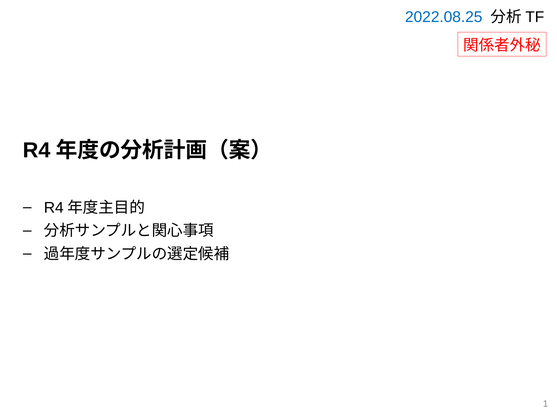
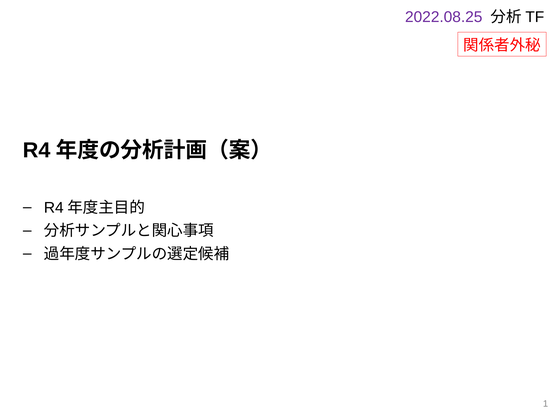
2022.08.25 colour: blue -> purple
